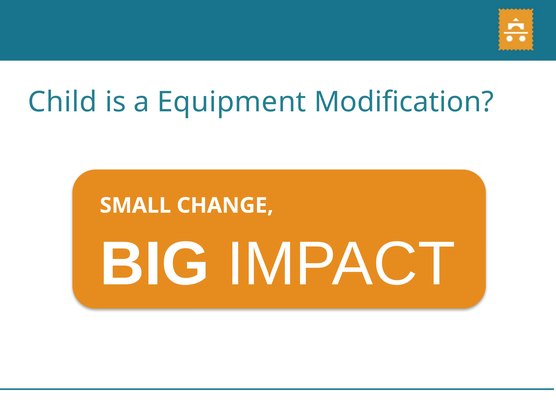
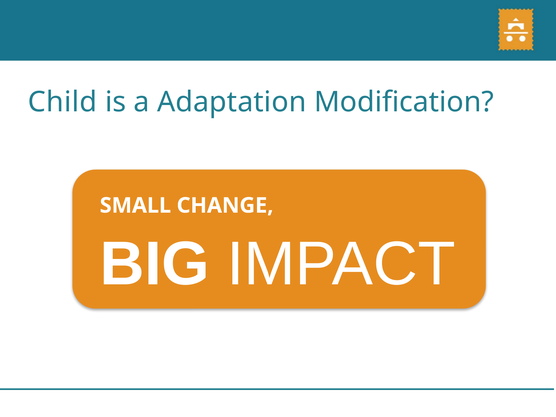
Equipment: Equipment -> Adaptation
